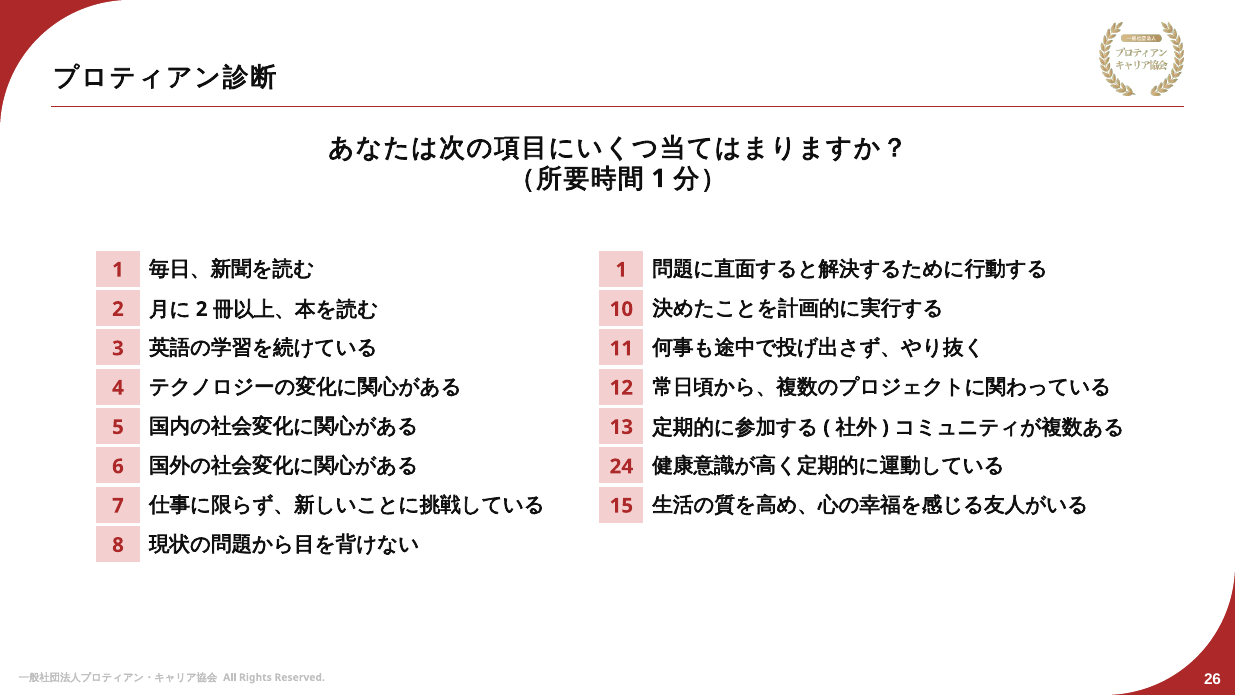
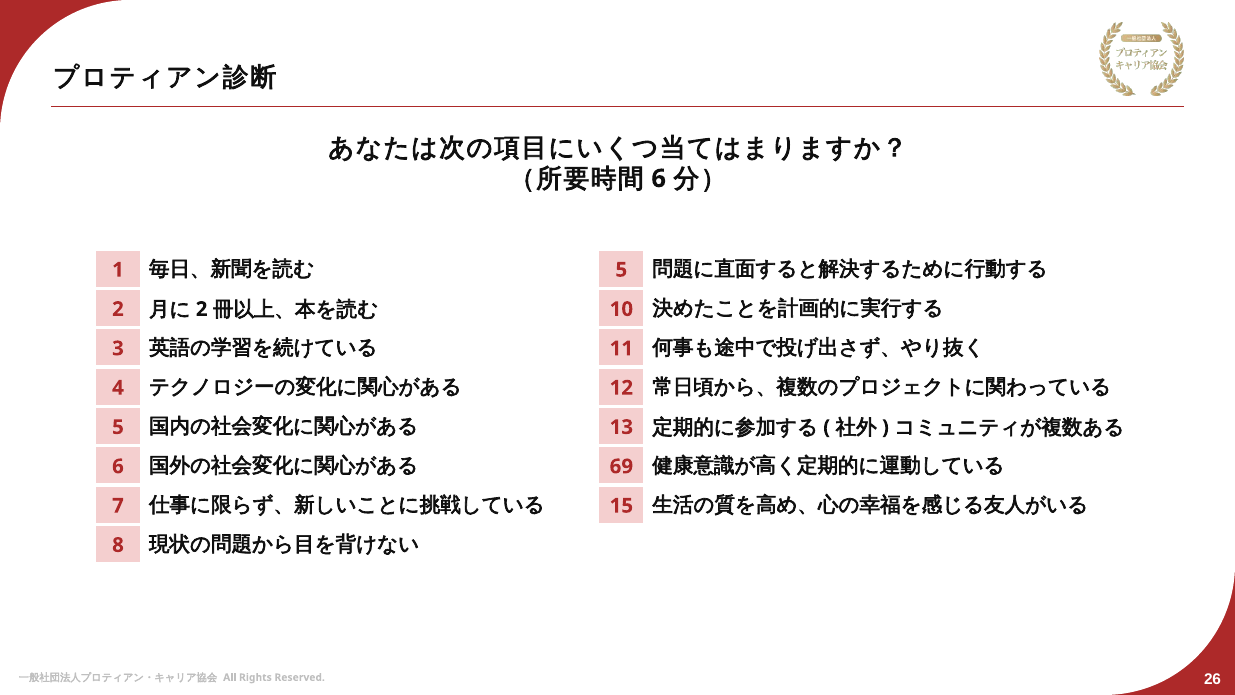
1 at (659, 179): 1 -> 6
1 at (621, 270): 1 -> 5
24: 24 -> 69
